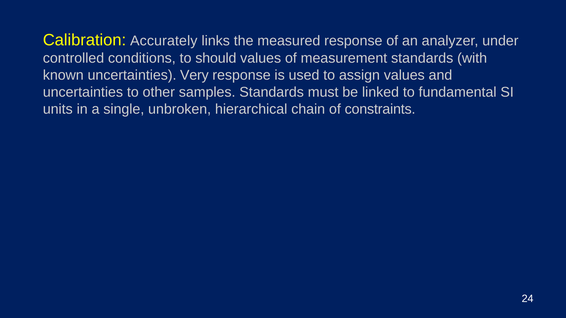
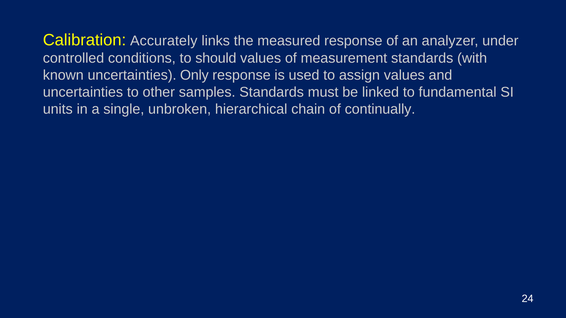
Very: Very -> Only
constraints: constraints -> continually
